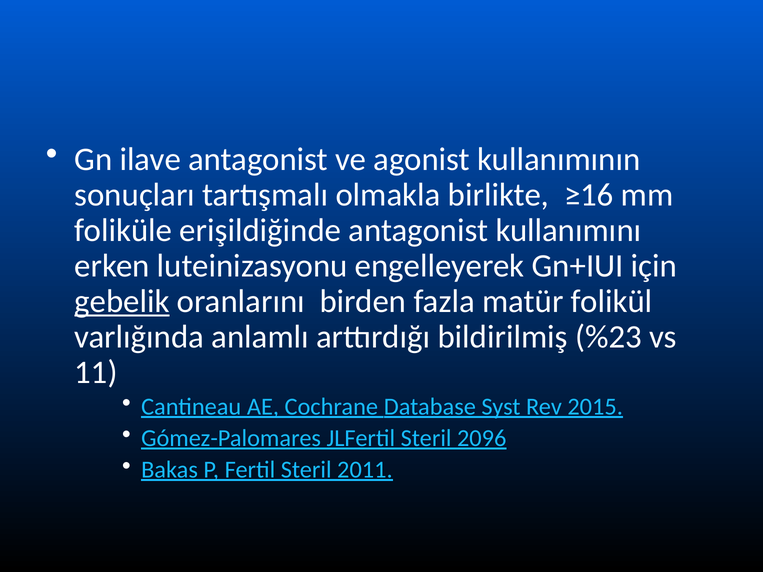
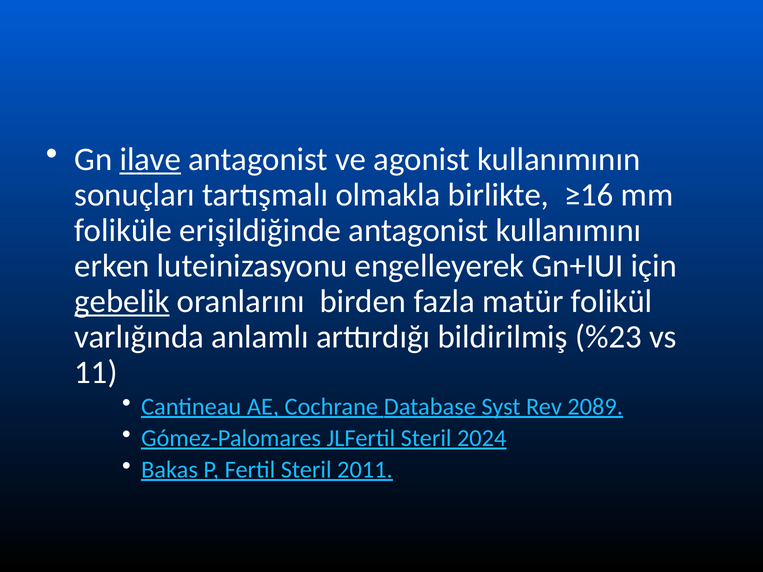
ilave underline: none -> present
2015: 2015 -> 2089
2096: 2096 -> 2024
